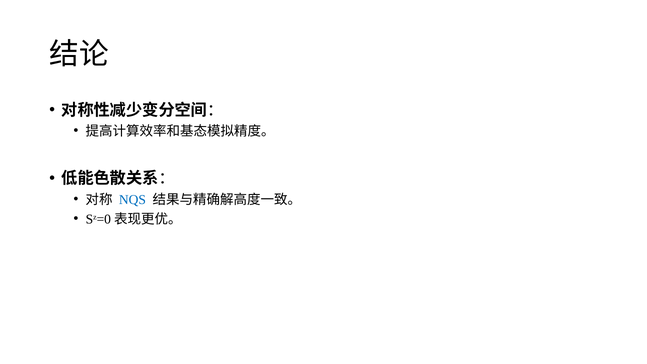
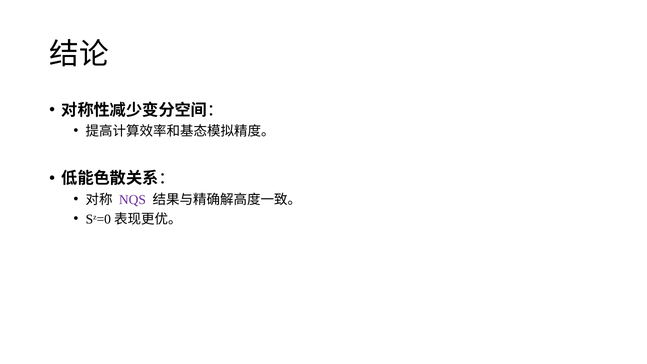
NQS colour: blue -> purple
